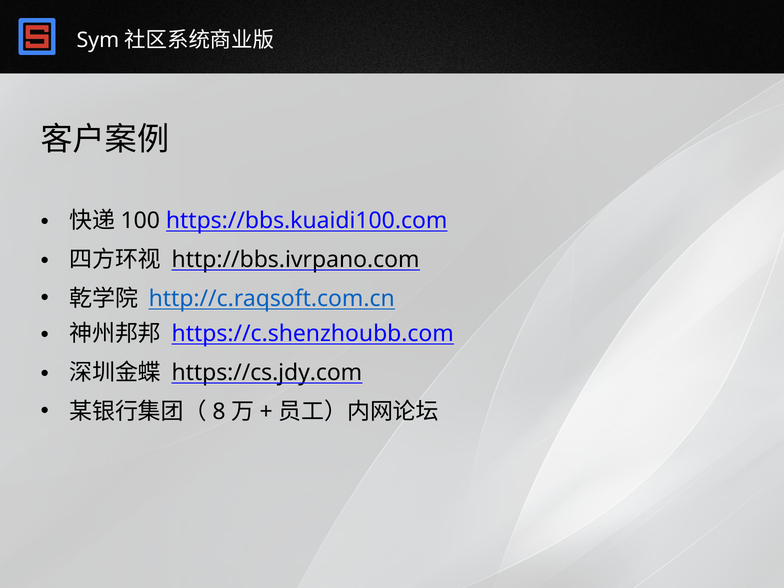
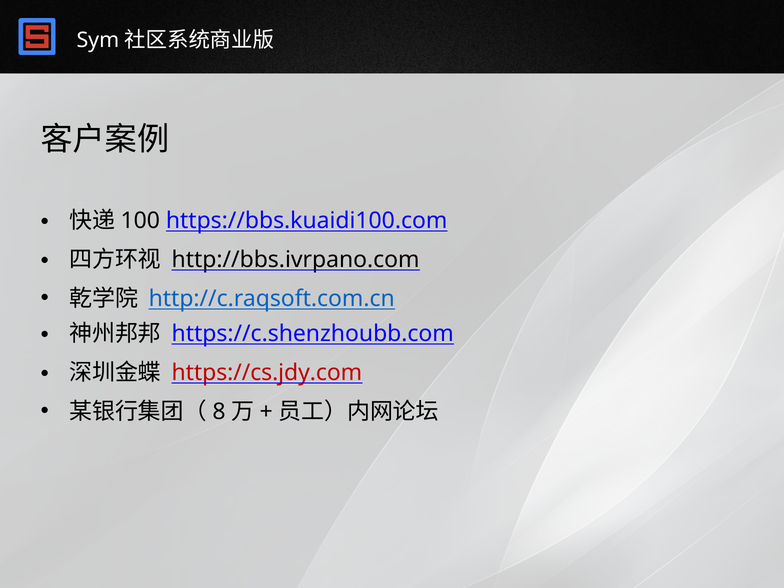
https://cs.jdy.com colour: black -> red
